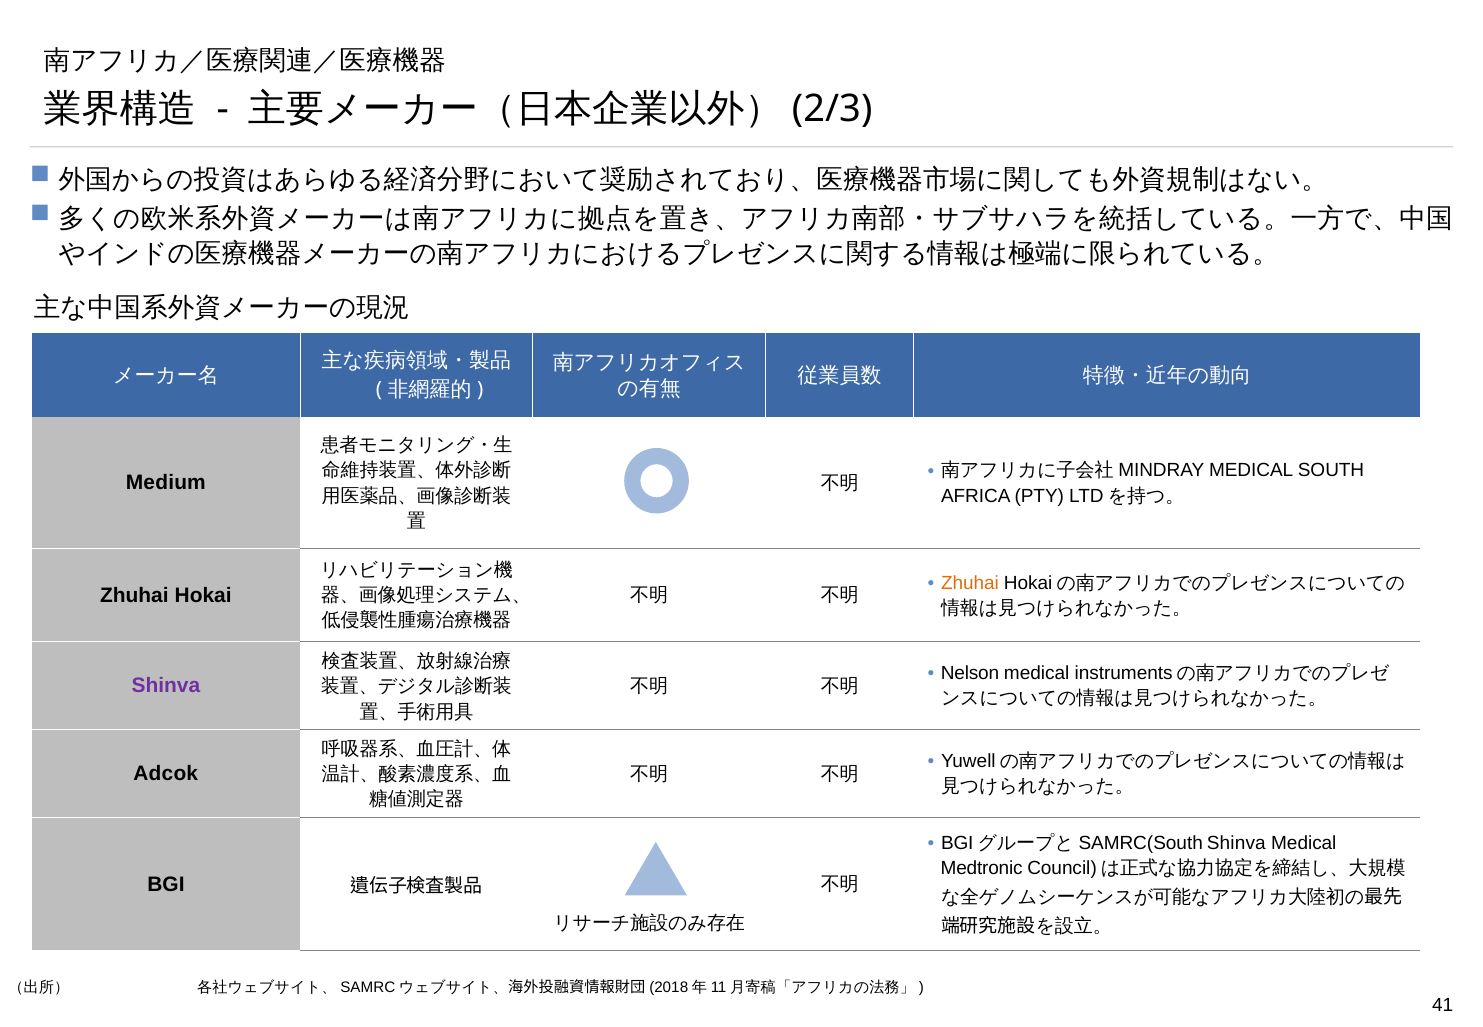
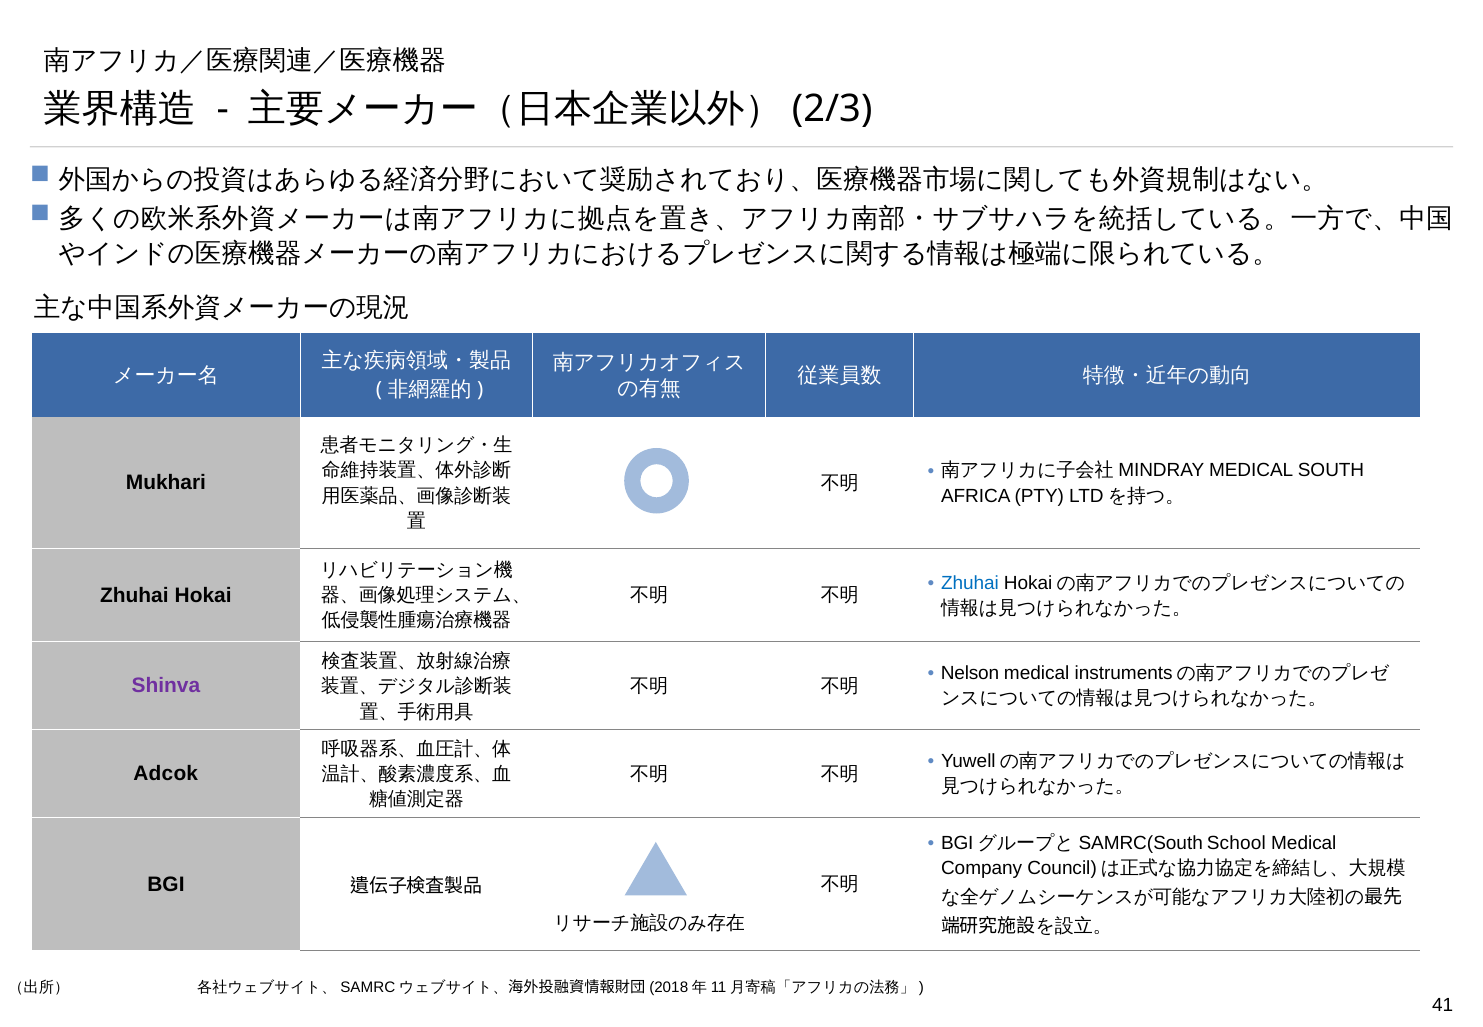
Medium: Medium -> Mukhari
Zhuhai at (970, 583) colour: orange -> blue
Shinva at (1236, 843): Shinva -> School
Medtronic: Medtronic -> Company
